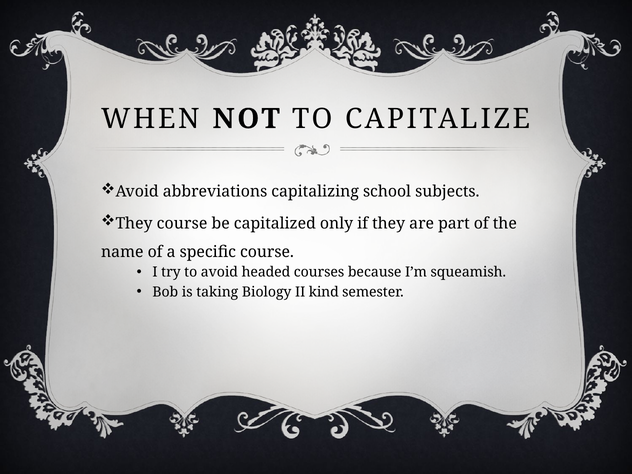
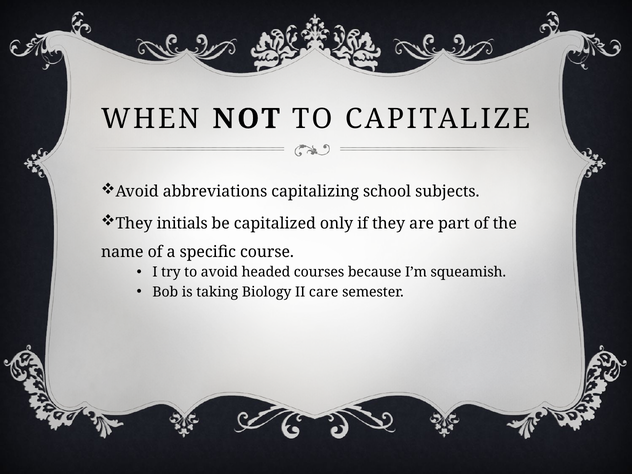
They course: course -> initials
kind: kind -> care
